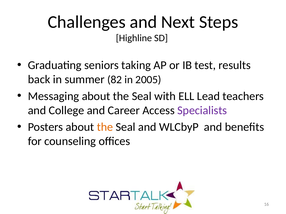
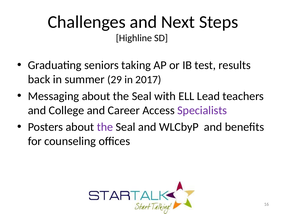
82: 82 -> 29
2005: 2005 -> 2017
the at (105, 127) colour: orange -> purple
